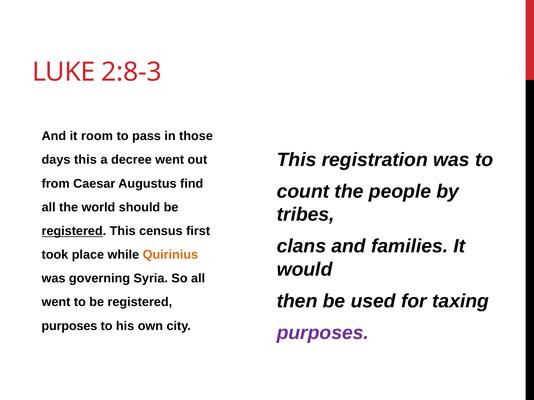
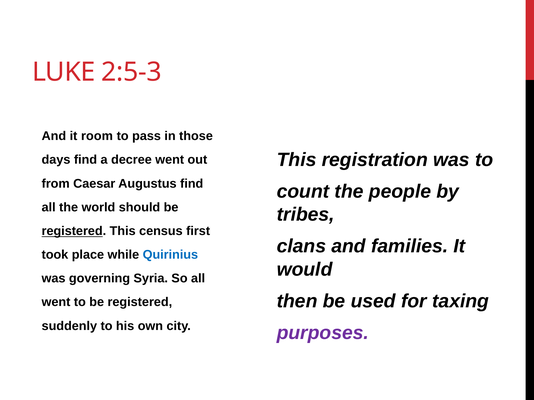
2:8-3: 2:8-3 -> 2:5-3
days this: this -> find
Quirinius colour: orange -> blue
purposes at (69, 326): purposes -> suddenly
